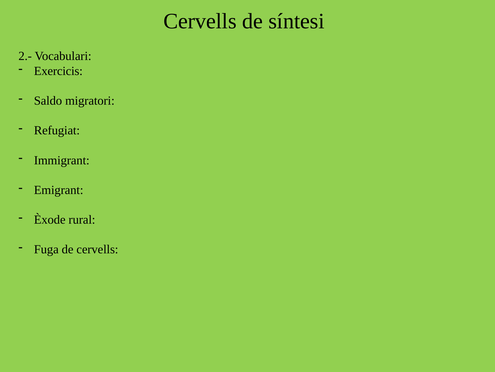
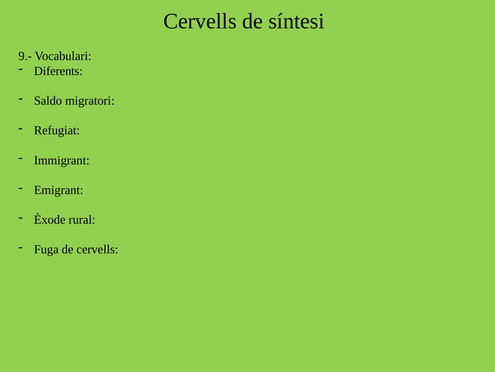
2.-: 2.- -> 9.-
Exercicis: Exercicis -> Diferents
